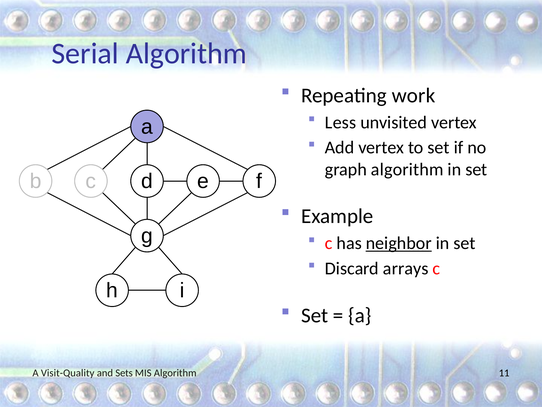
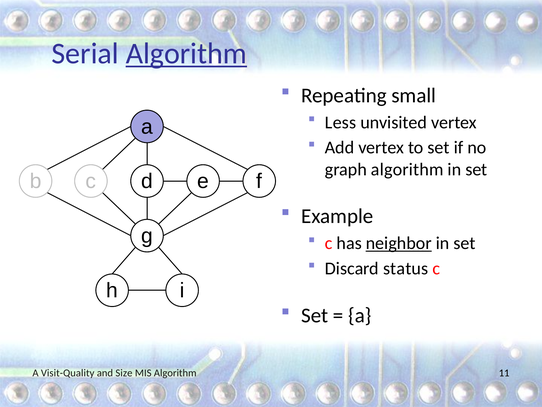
Algorithm at (186, 54) underline: none -> present
work: work -> small
arrays: arrays -> status
Sets: Sets -> Size
